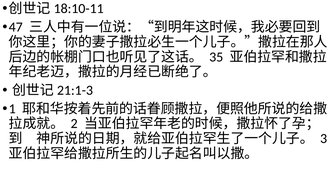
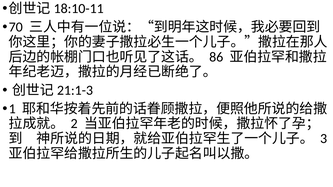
47: 47 -> 70
35: 35 -> 86
